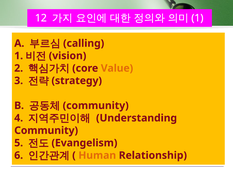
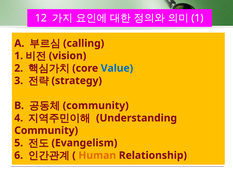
Value colour: orange -> blue
